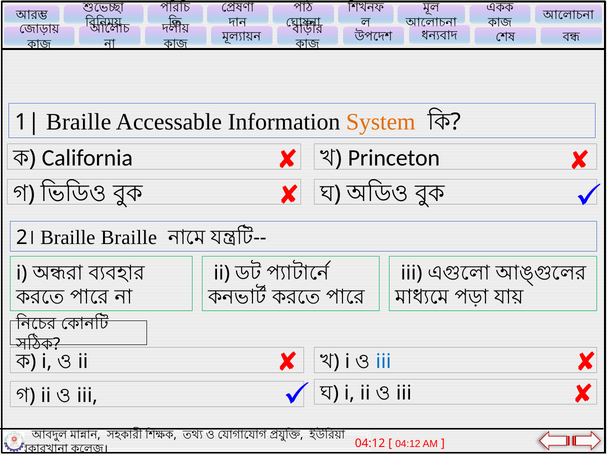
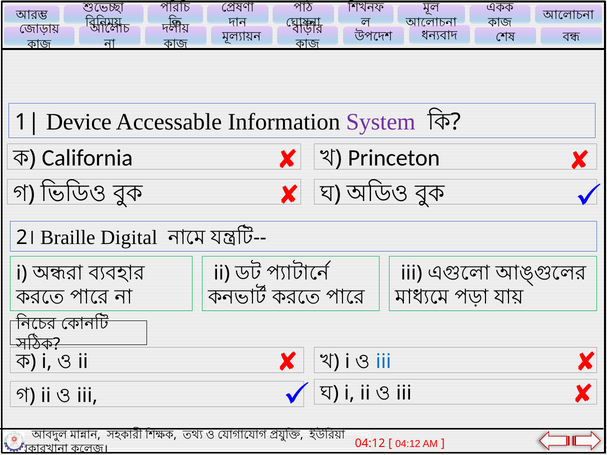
Braille at (79, 122): Braille -> Device
System colour: orange -> purple
Braille Braille: Braille -> Digital
